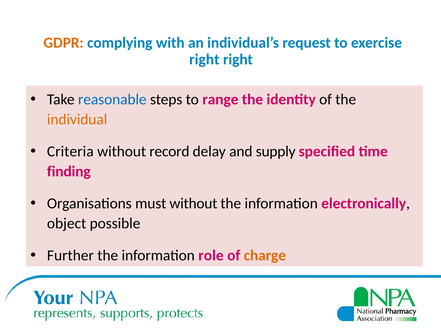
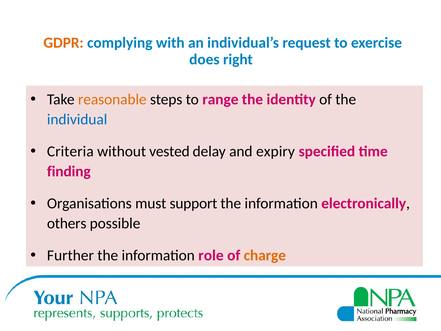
right at (204, 59): right -> does
reasonable colour: blue -> orange
individual colour: orange -> blue
record: record -> vested
supply: supply -> expiry
must without: without -> support
object: object -> others
